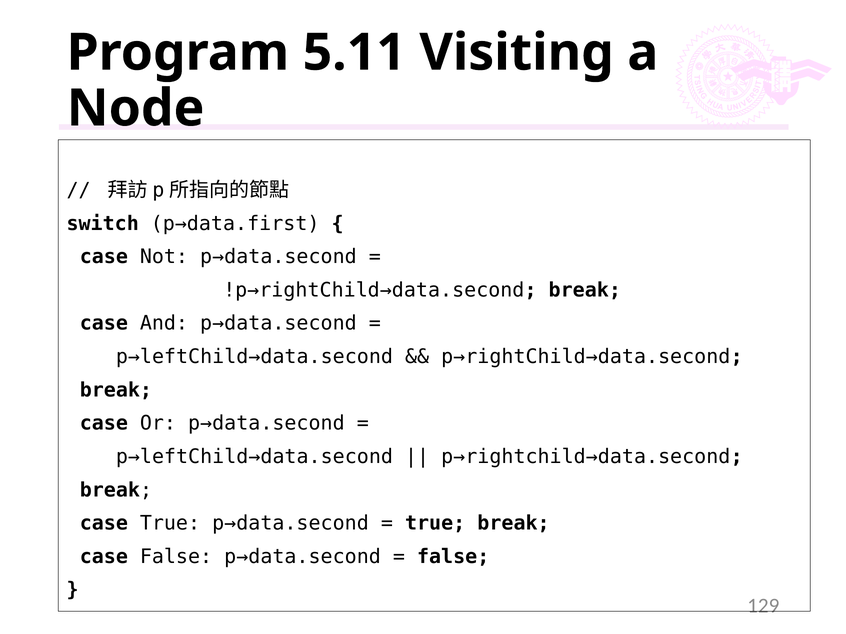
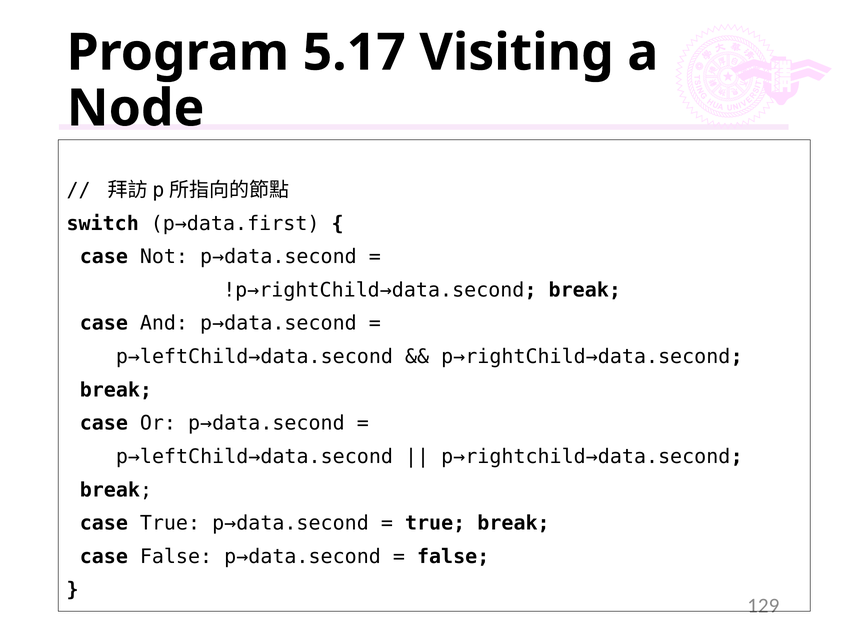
5.11: 5.11 -> 5.17
